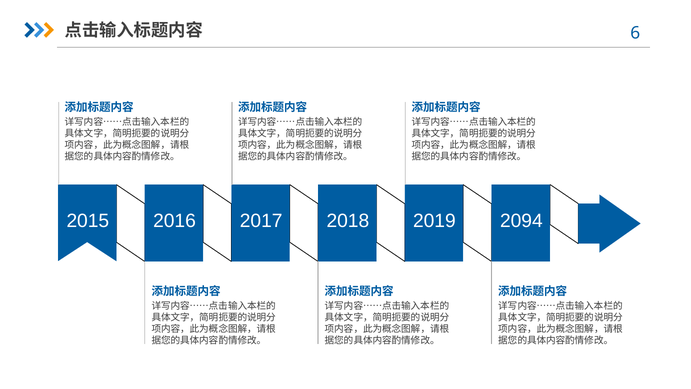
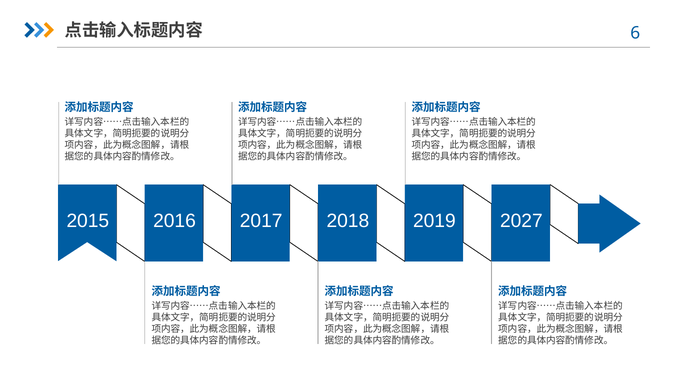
2094: 2094 -> 2027
